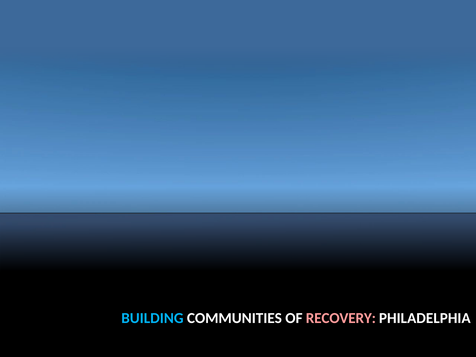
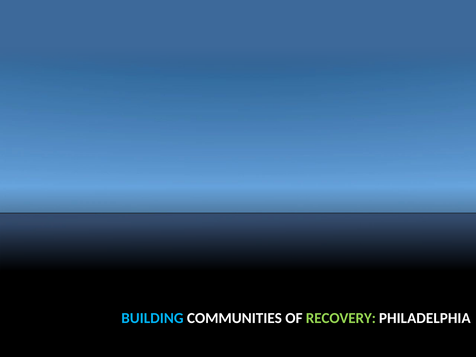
RECOVERY colour: pink -> light green
